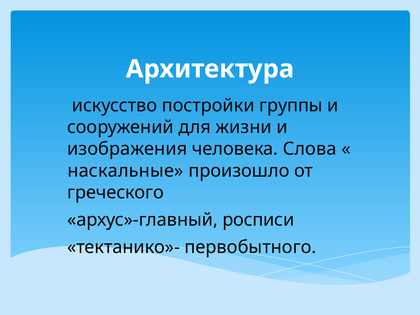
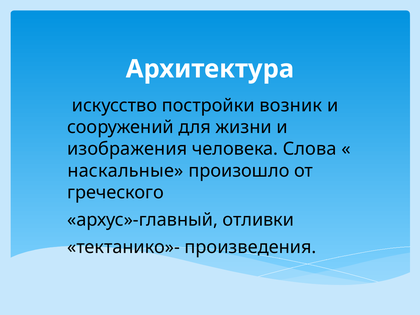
группы: группы -> возник
росписи: росписи -> отливки
первобытного: первобытного -> произведения
